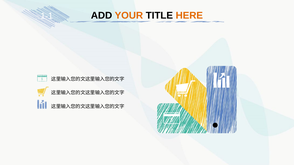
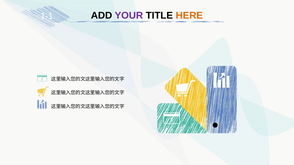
YOUR colour: orange -> purple
